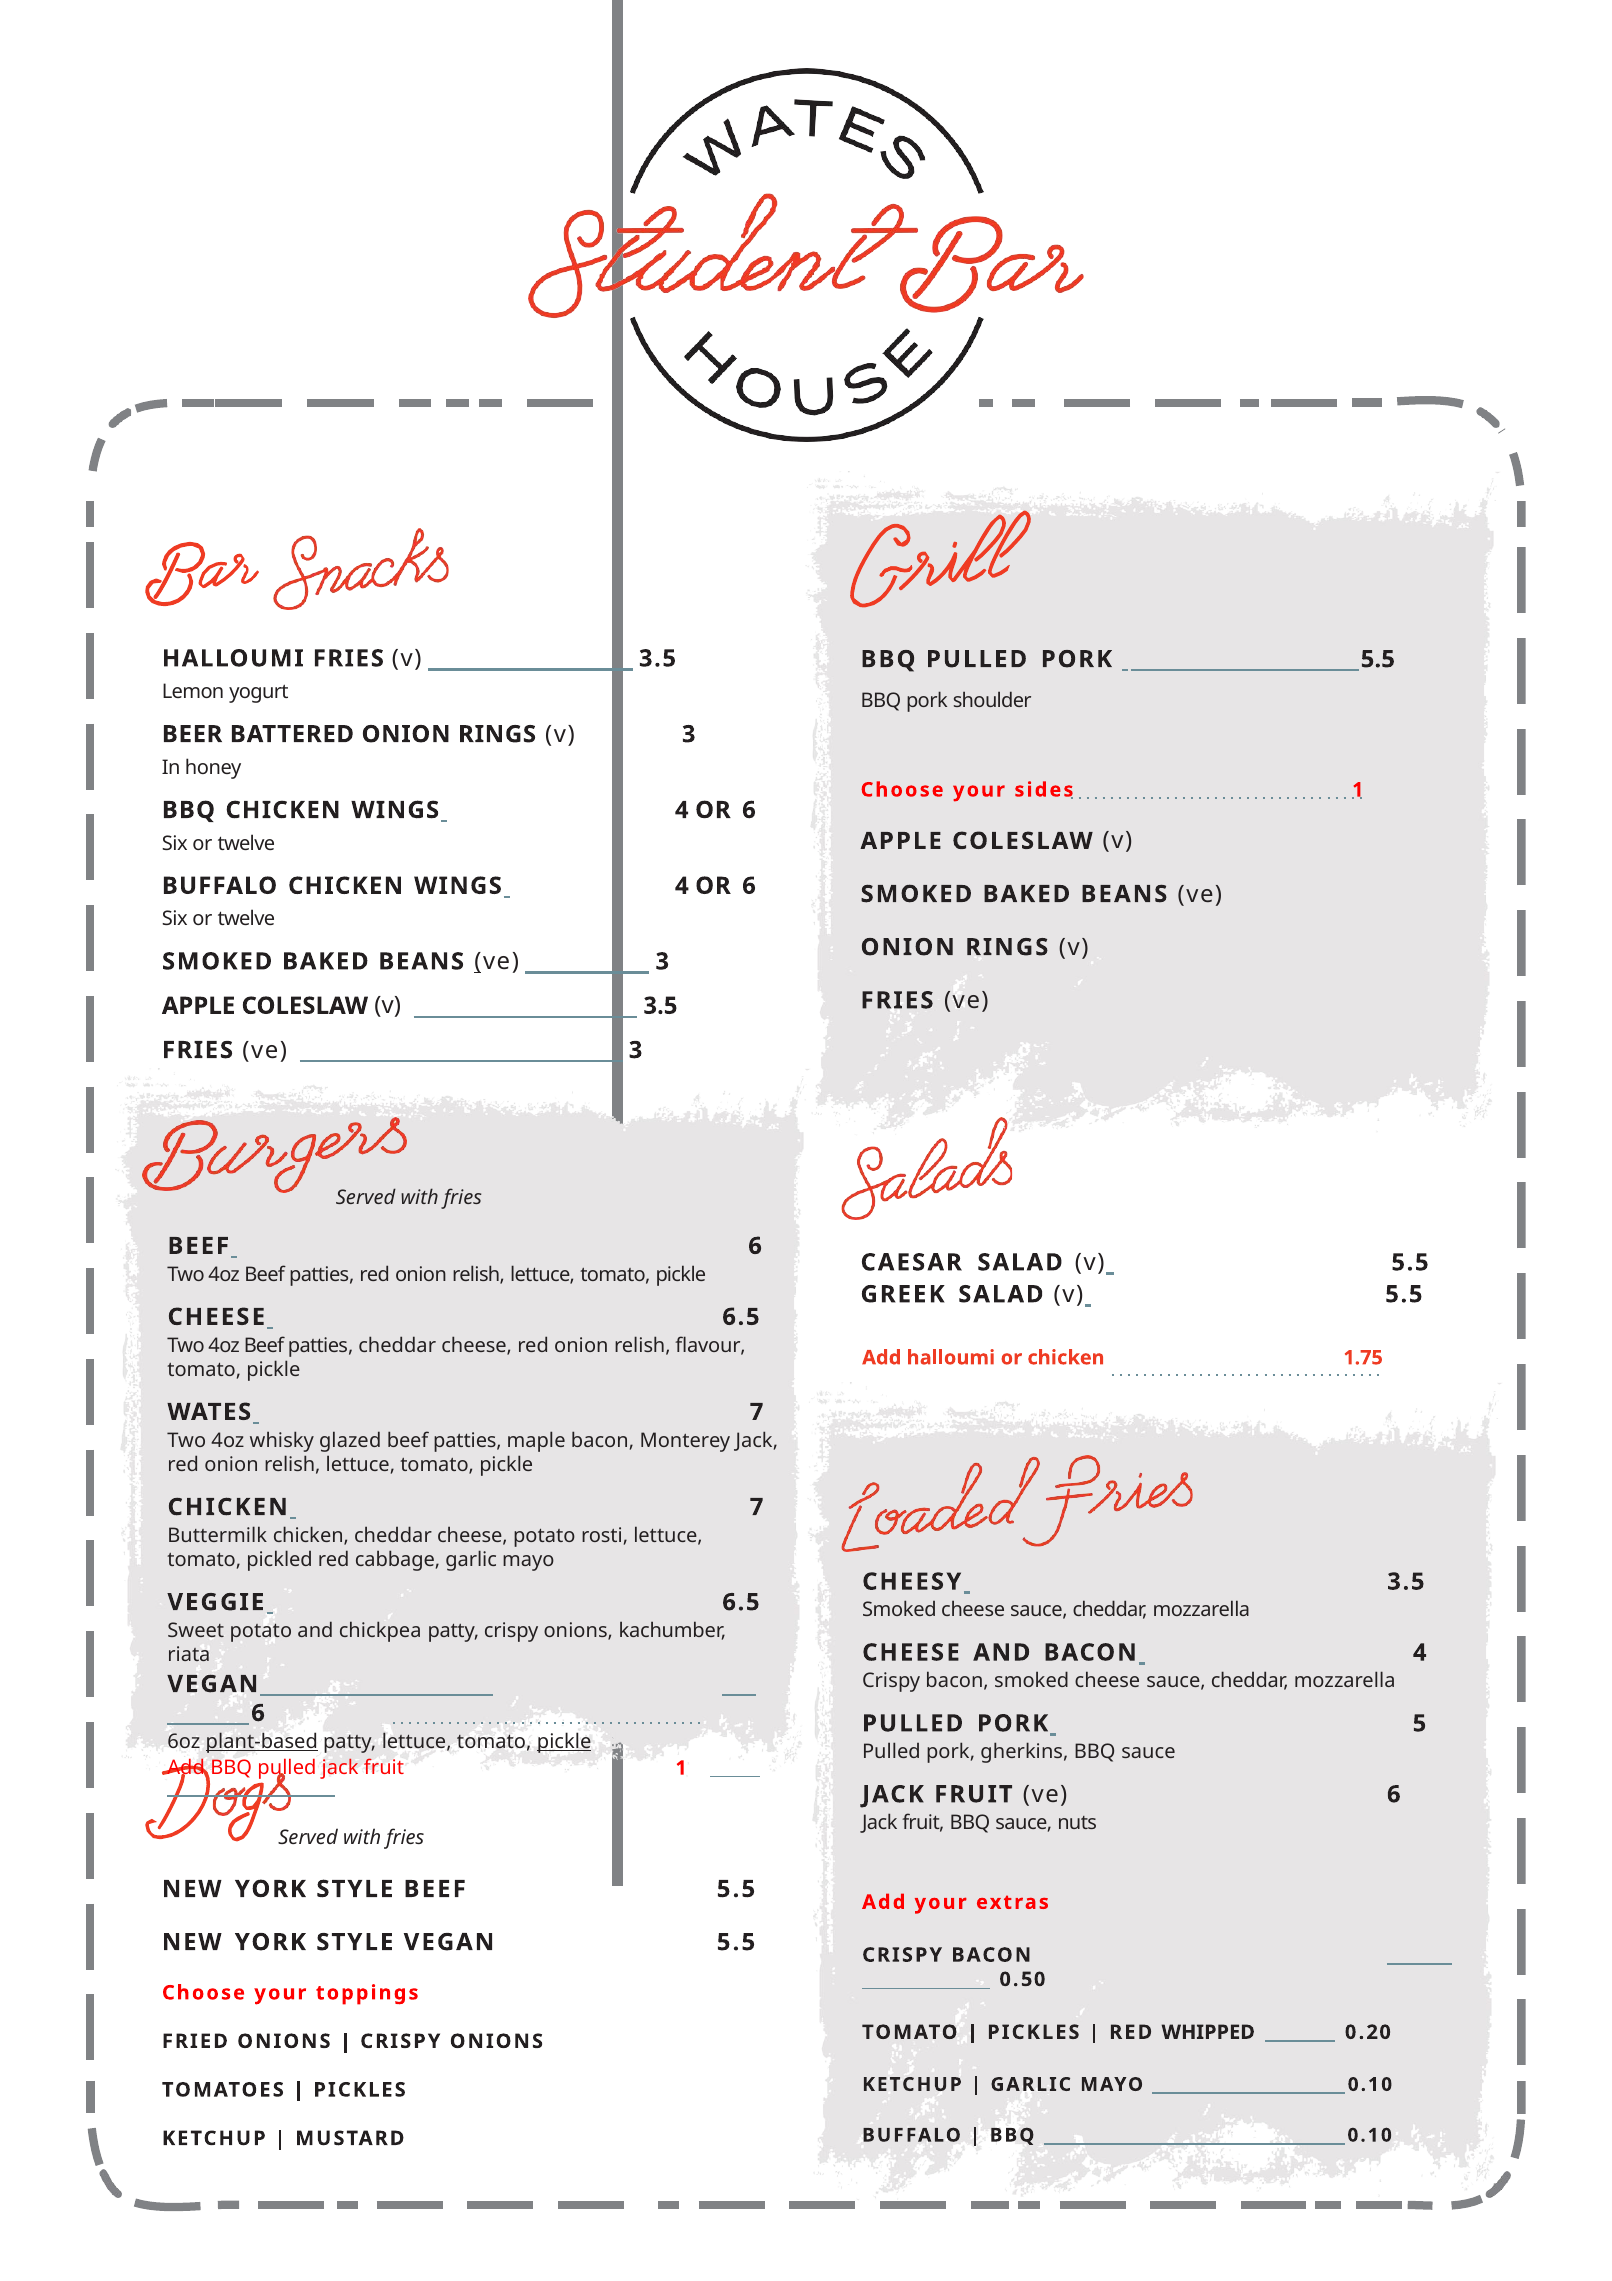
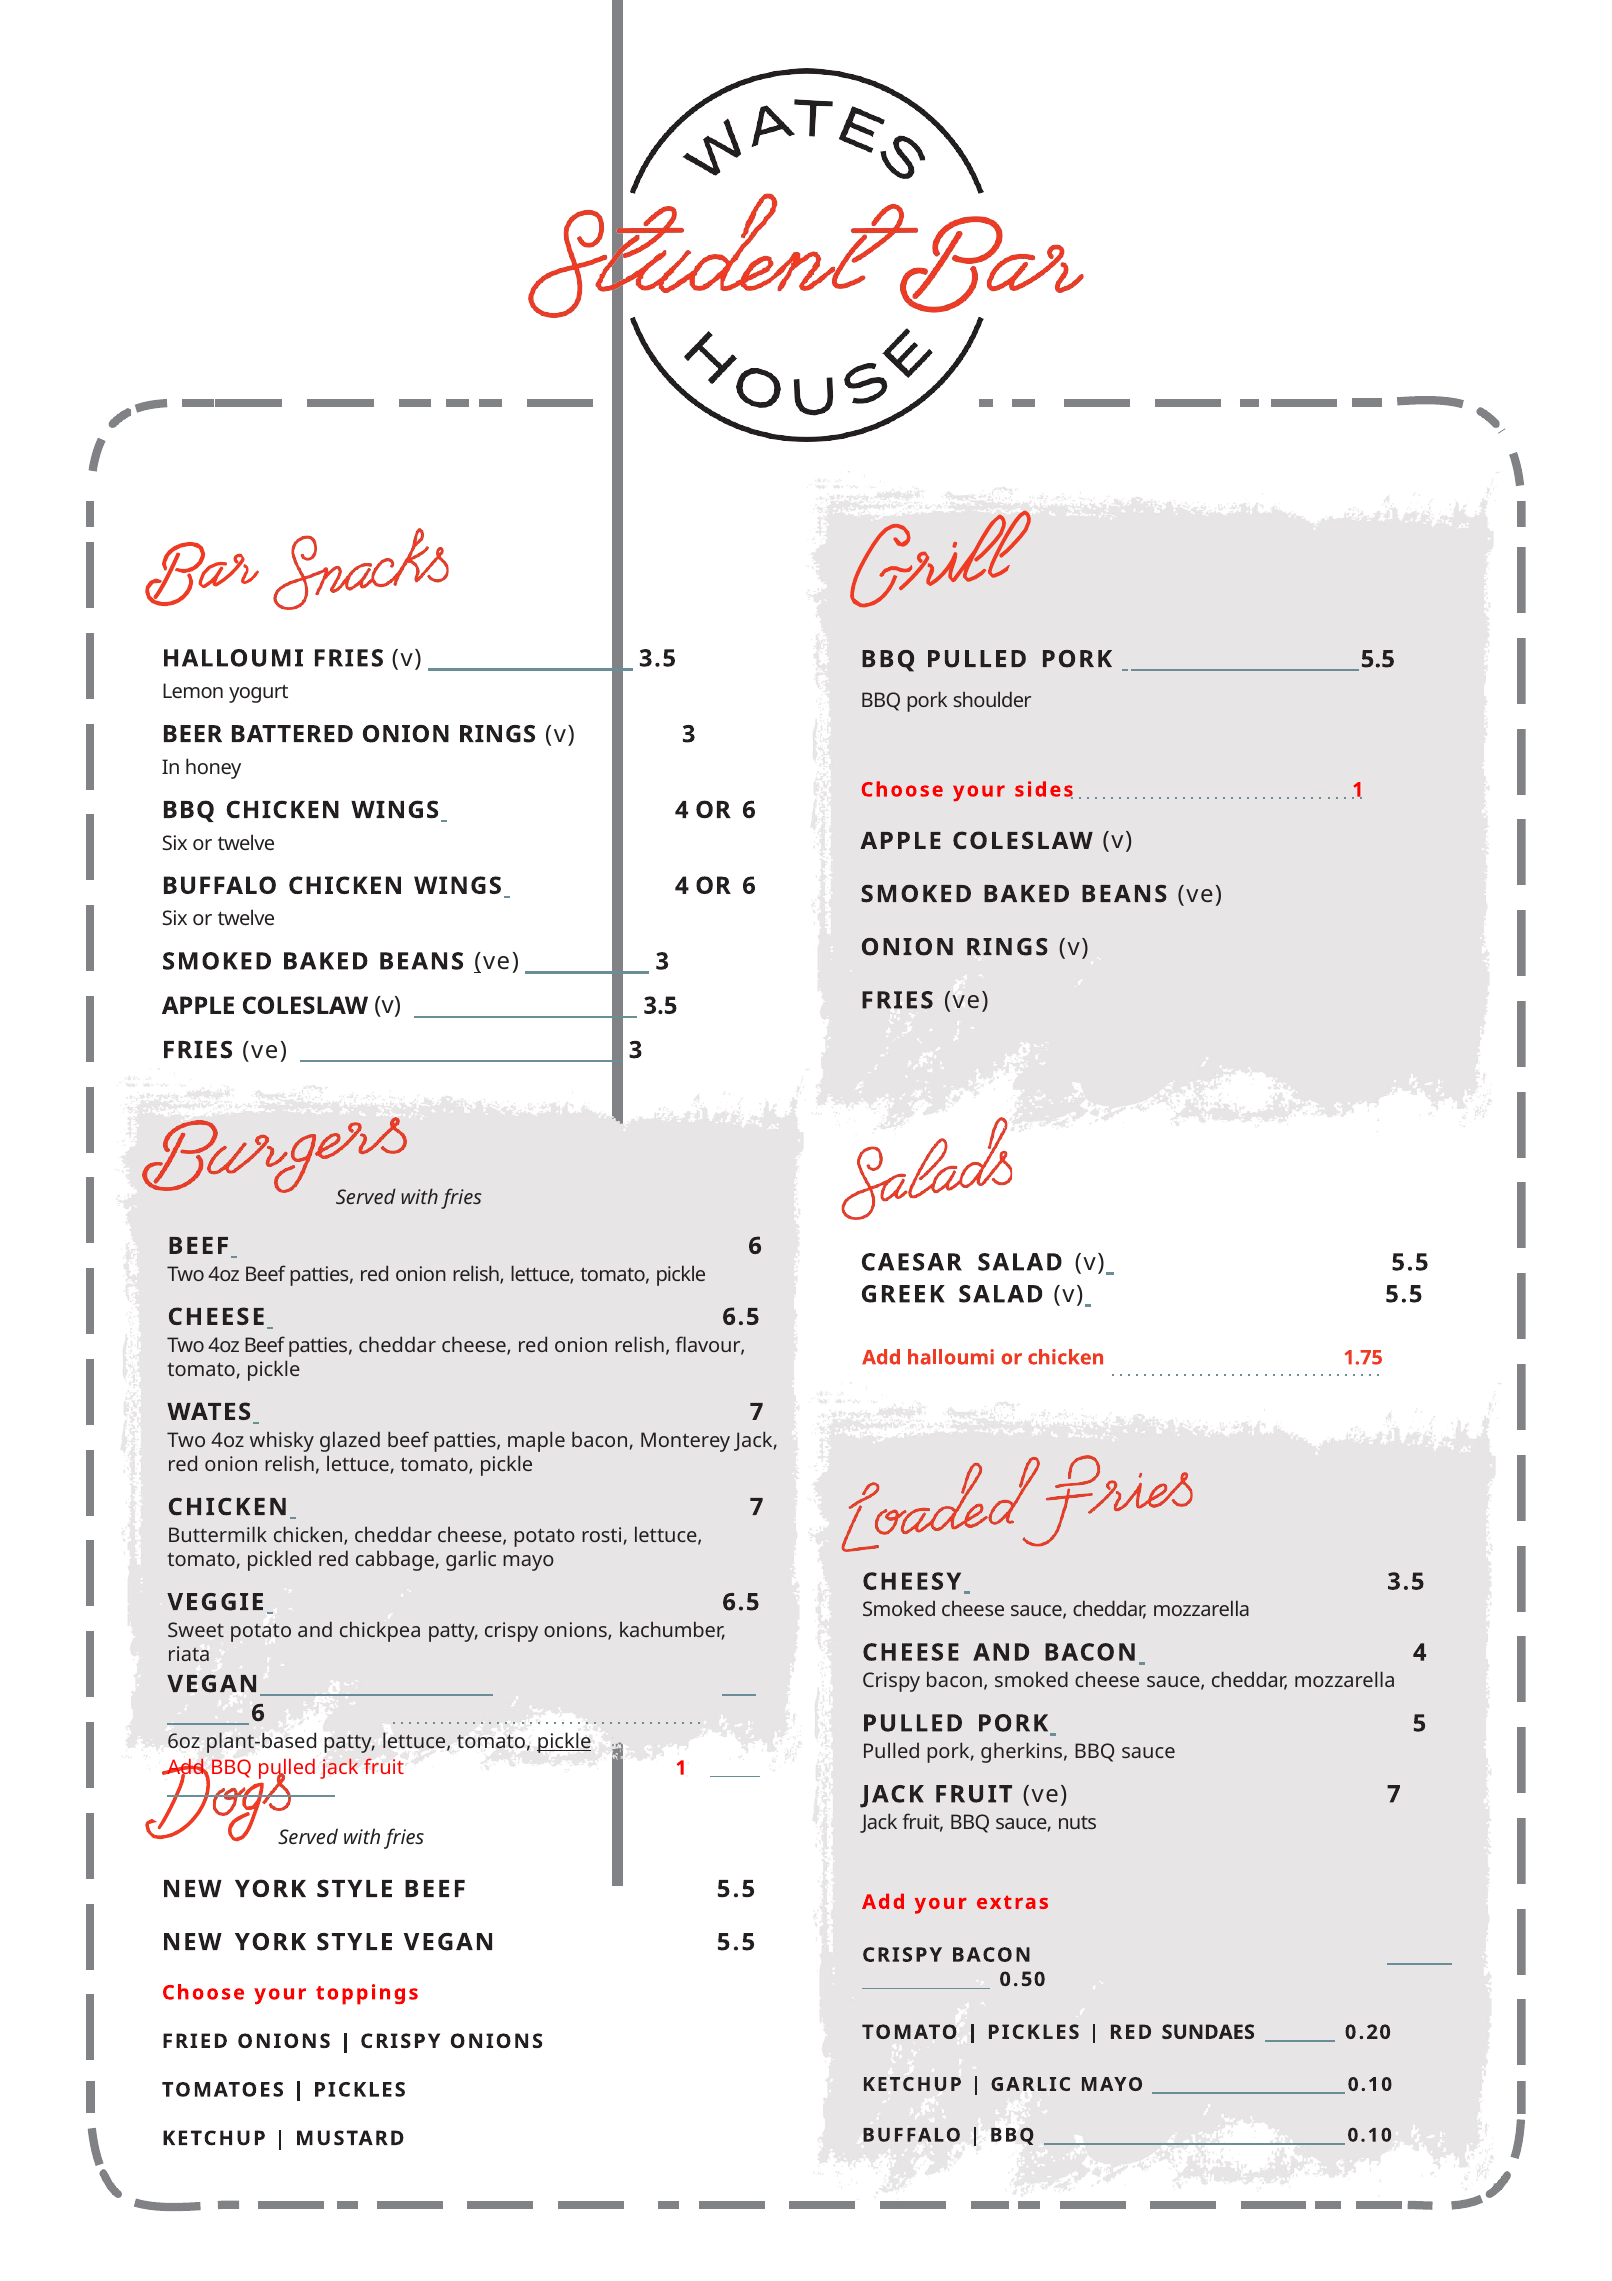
plant-based underline: present -> none
ve 6: 6 -> 7
WHIPPED: WHIPPED -> SUNDAES
